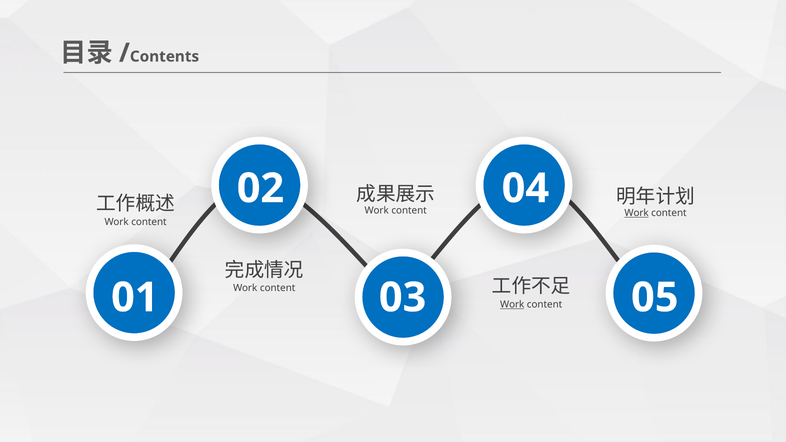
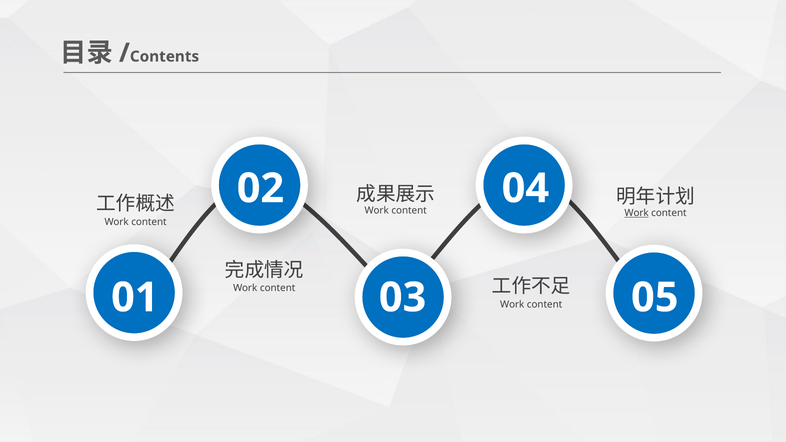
Work at (512, 305) underline: present -> none
